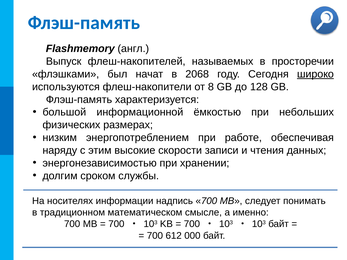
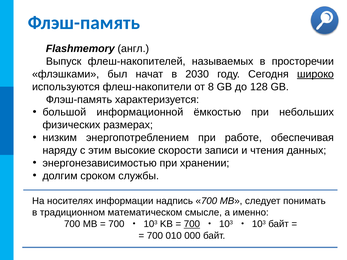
2068: 2068 -> 2030
700 at (192, 224) underline: none -> present
612: 612 -> 010
